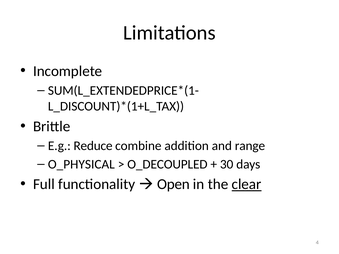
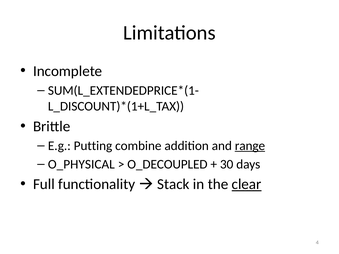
Reduce: Reduce -> Putting
range underline: none -> present
Open: Open -> Stack
